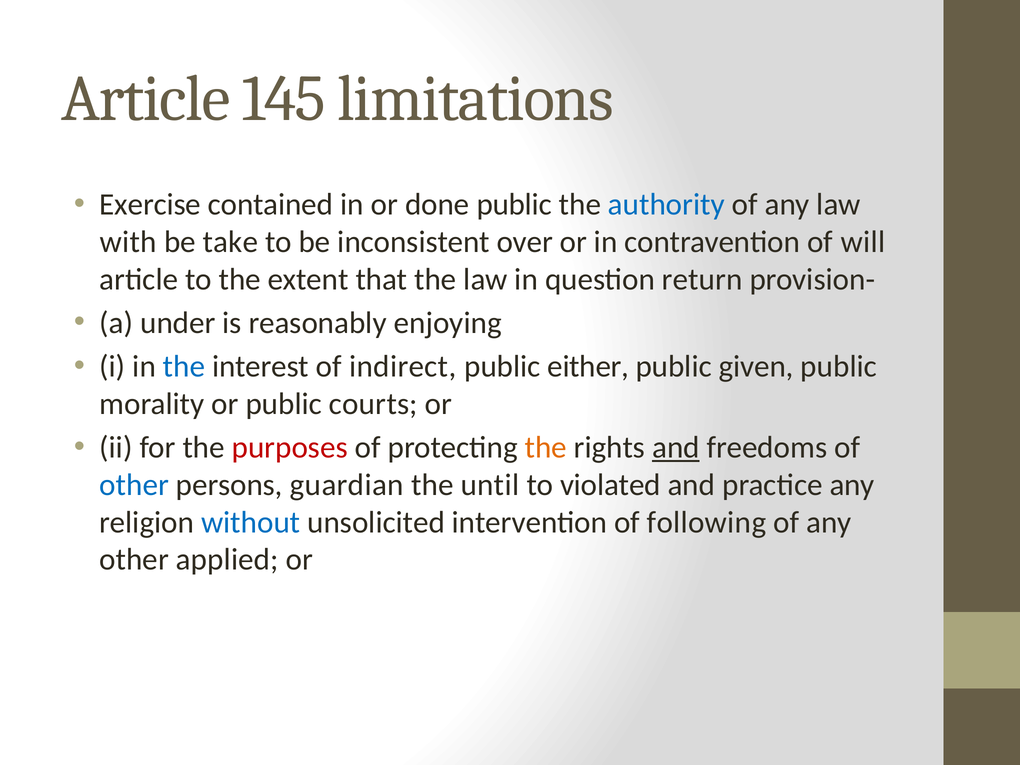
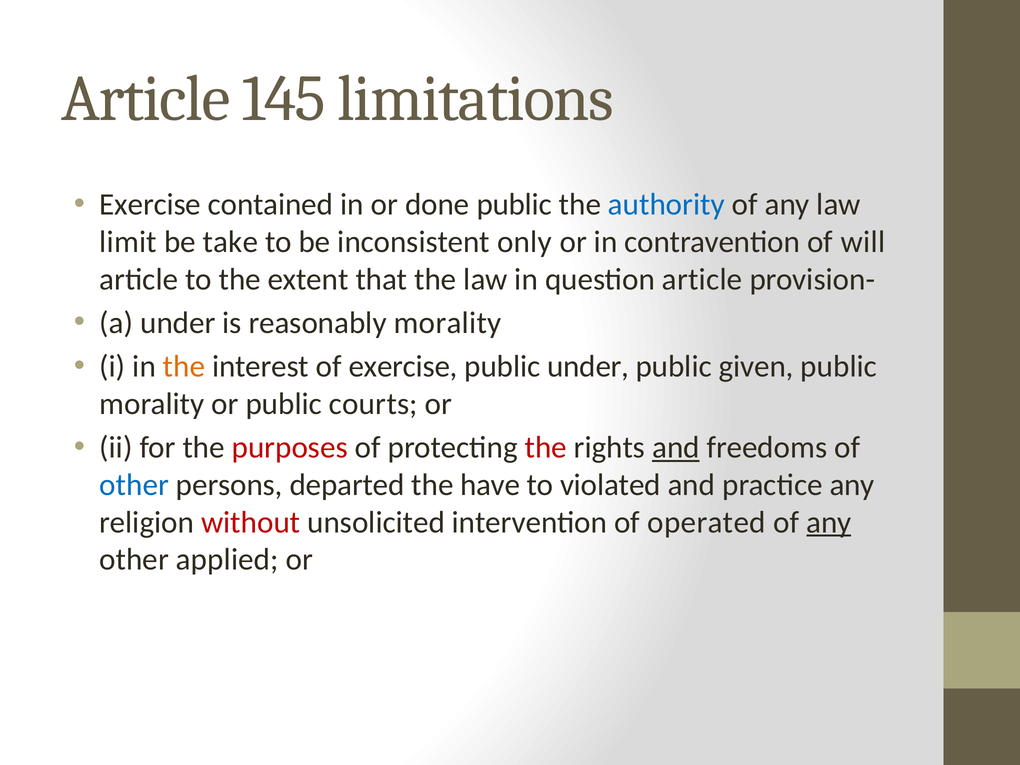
with: with -> limit
over: over -> only
question return: return -> article
reasonably enjoying: enjoying -> morality
the at (184, 366) colour: blue -> orange
of indirect: indirect -> exercise
public either: either -> under
the at (546, 447) colour: orange -> red
guardian: guardian -> departed
until: until -> have
without colour: blue -> red
following: following -> operated
any at (829, 522) underline: none -> present
